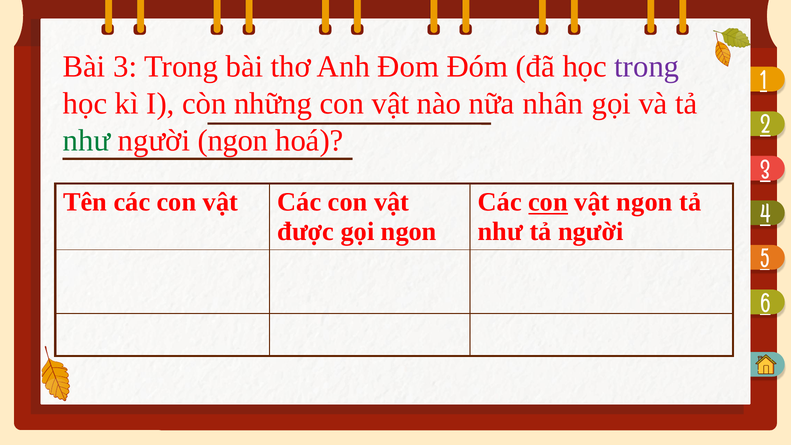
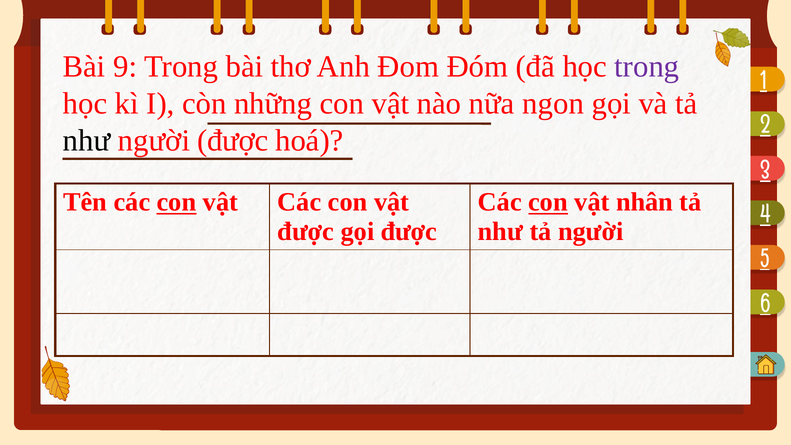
Bài 3: 3 -> 9
nhân: nhân -> ngon
như at (87, 141) colour: green -> black
người ngon: ngon -> được
con at (177, 202) underline: none -> present
vật ngon: ngon -> nhân
gọi ngon: ngon -> được
